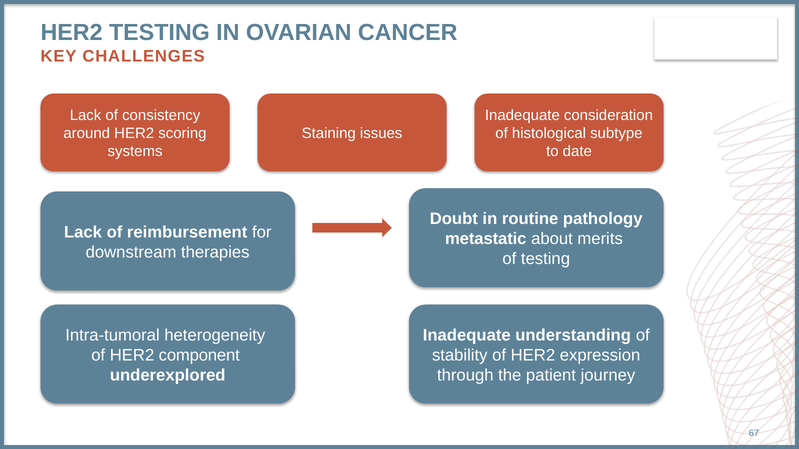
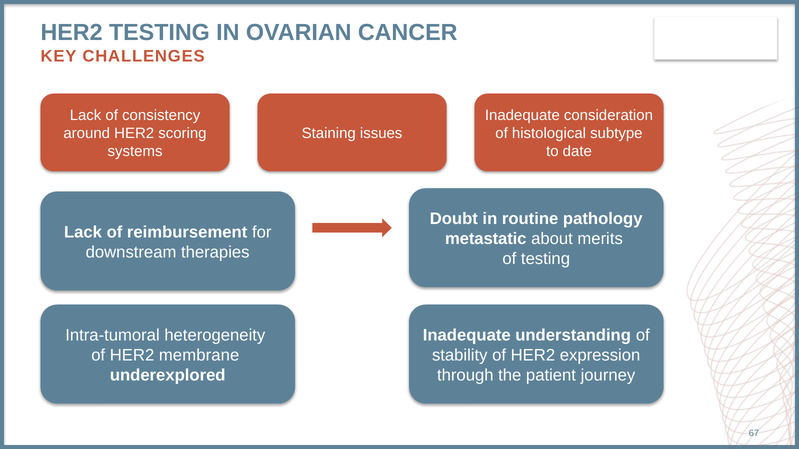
component: component -> membrane
